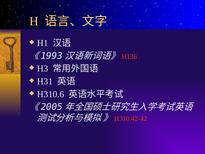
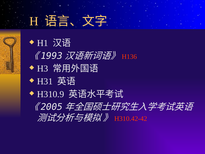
H310.6: H310.6 -> H310.9
